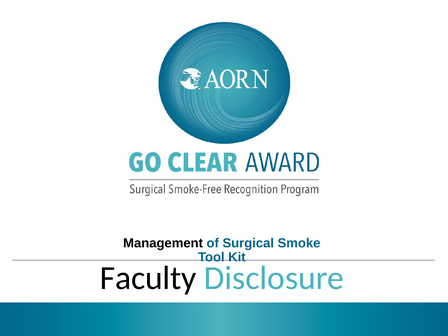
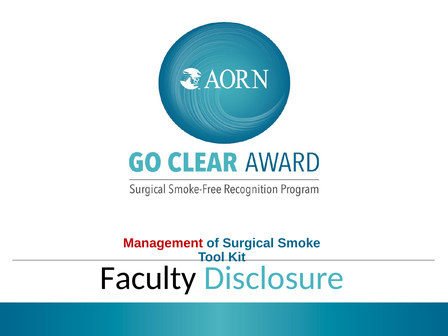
Management colour: black -> red
